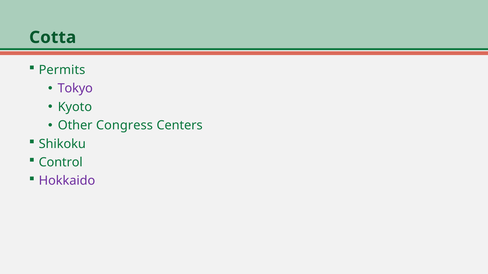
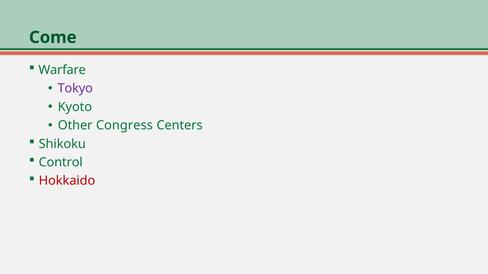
Cotta: Cotta -> Come
Permits: Permits -> Warfare
Hokkaido colour: purple -> red
